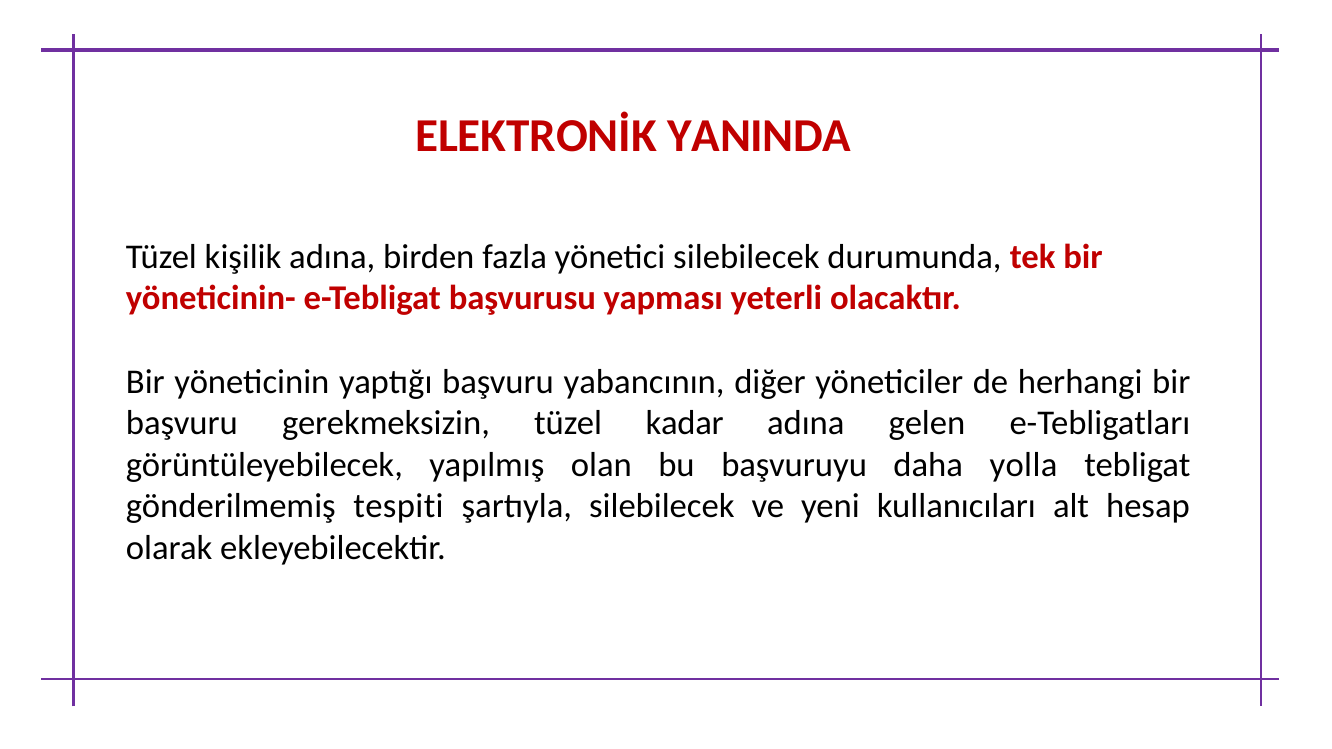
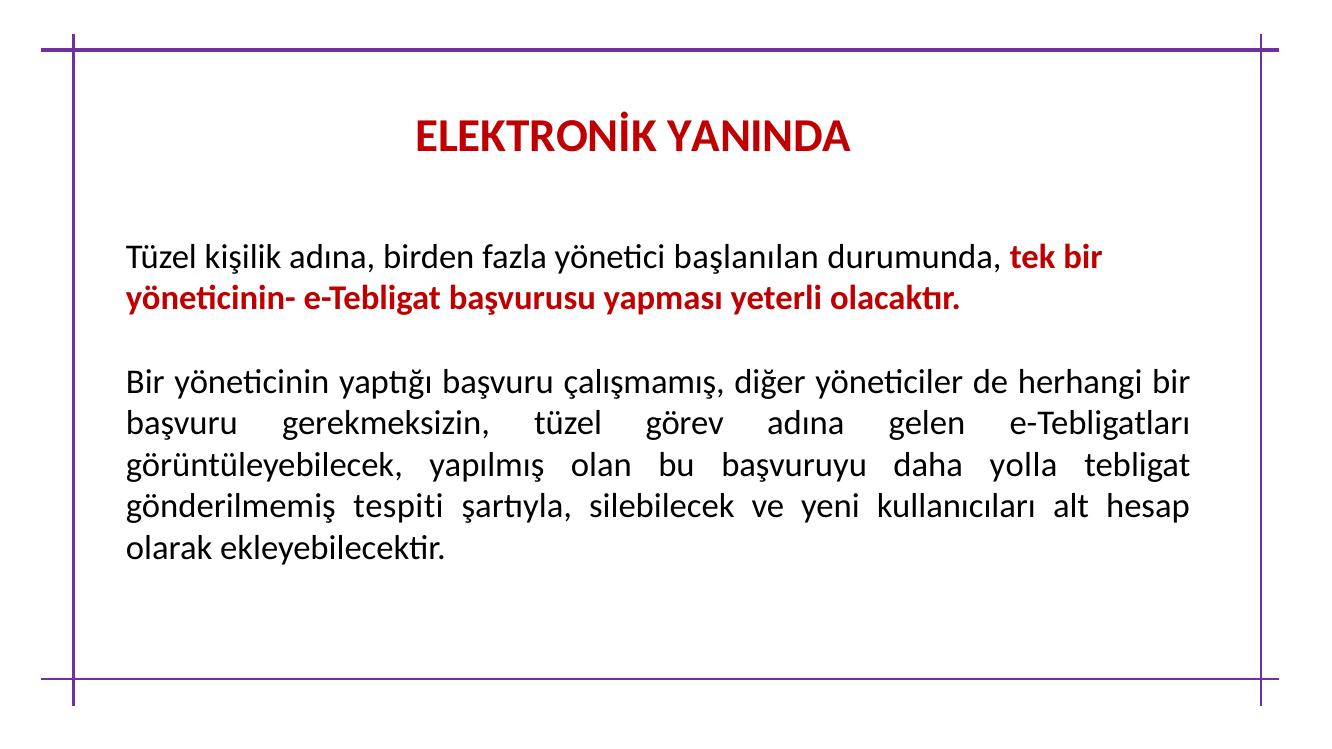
yönetici silebilecek: silebilecek -> başlanılan
yabancının: yabancının -> çalışmamış
kadar: kadar -> görev
